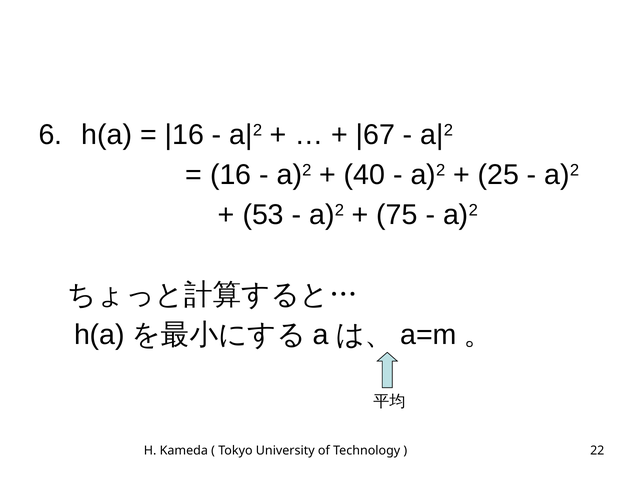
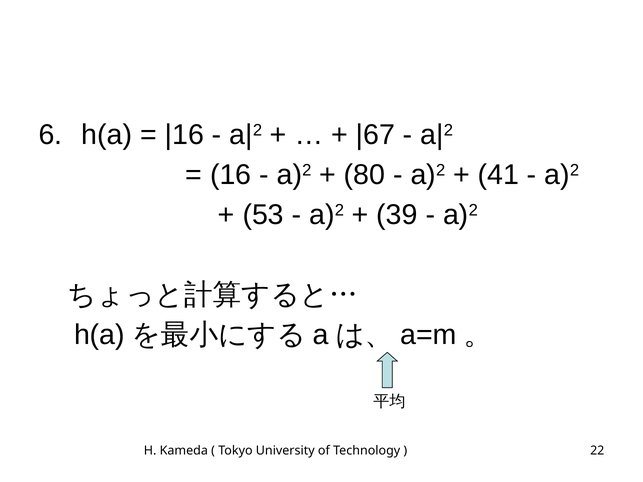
40: 40 -> 80
25: 25 -> 41
75: 75 -> 39
